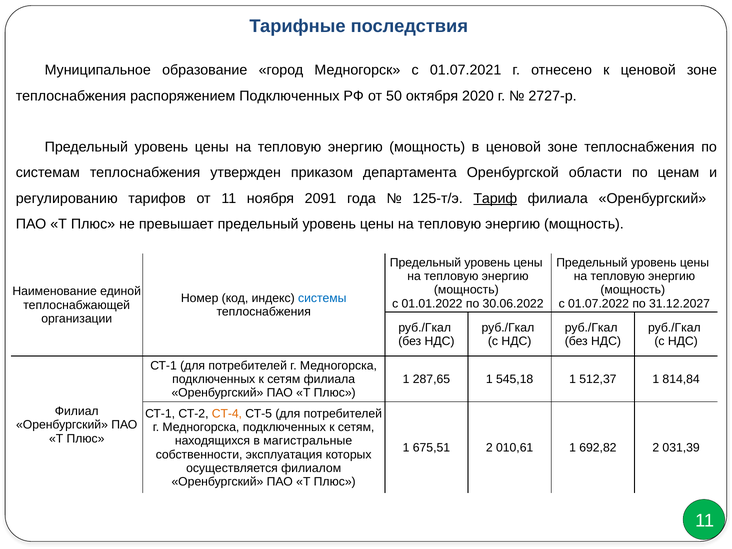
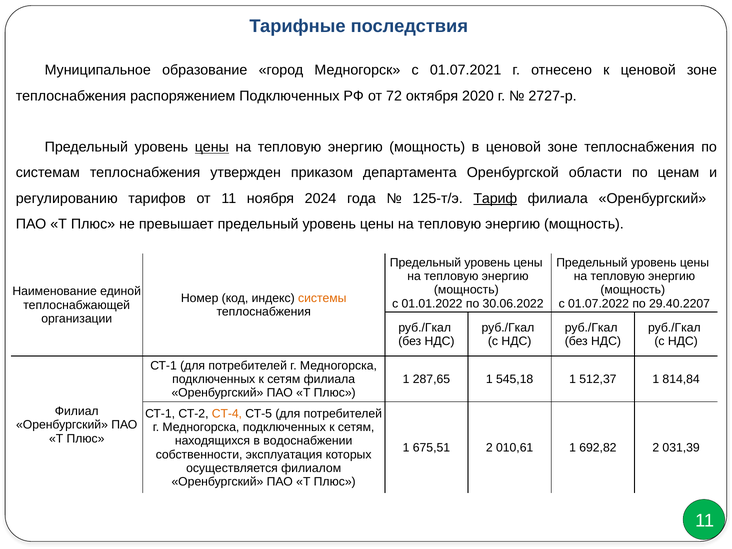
50: 50 -> 72
цены at (212, 147) underline: none -> present
2091: 2091 -> 2024
системы colour: blue -> orange
31.12.2027: 31.12.2027 -> 29.40.2207
магистральные: магистральные -> водоснабжении
